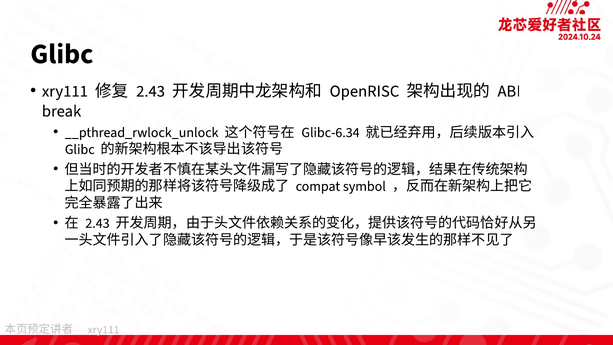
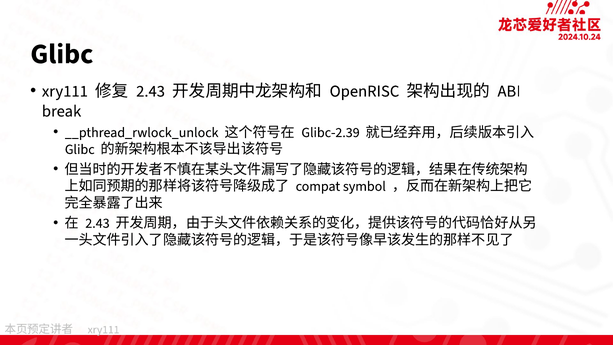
Glibc-6.34: Glibc-6.34 -> Glibc-2.39
